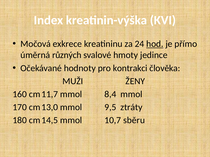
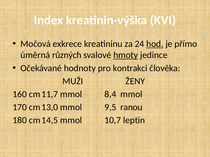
hmoty underline: none -> present
ztráty: ztráty -> ranou
sběru: sběru -> leptin
